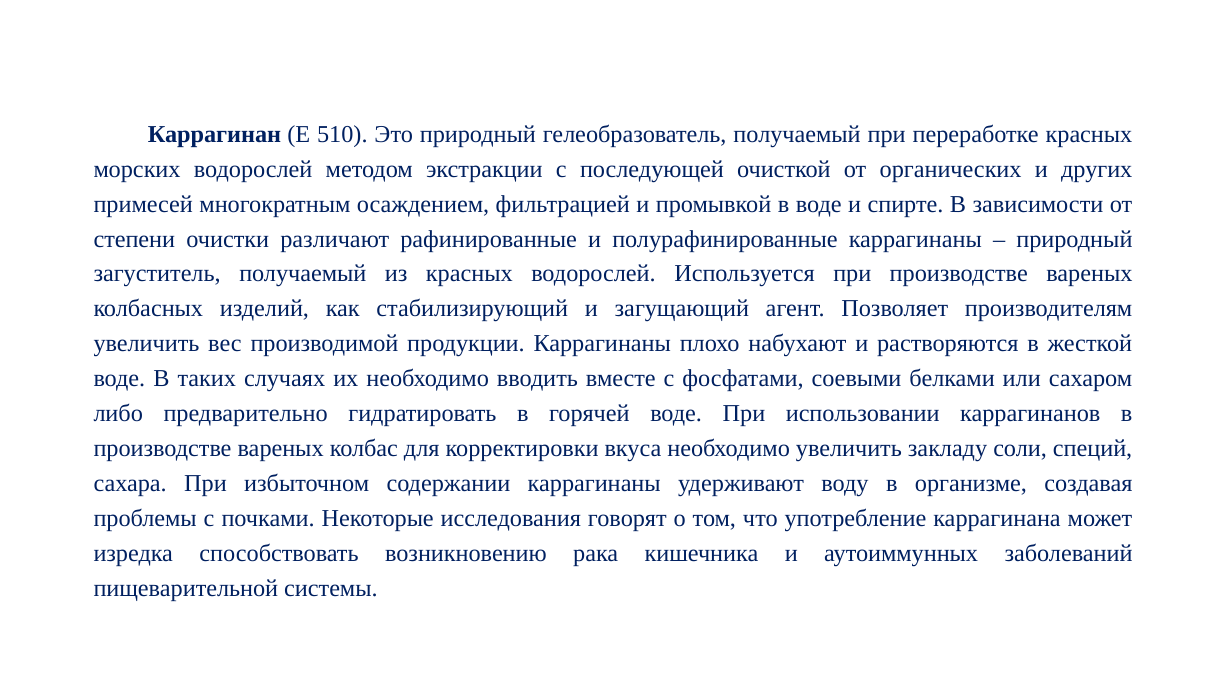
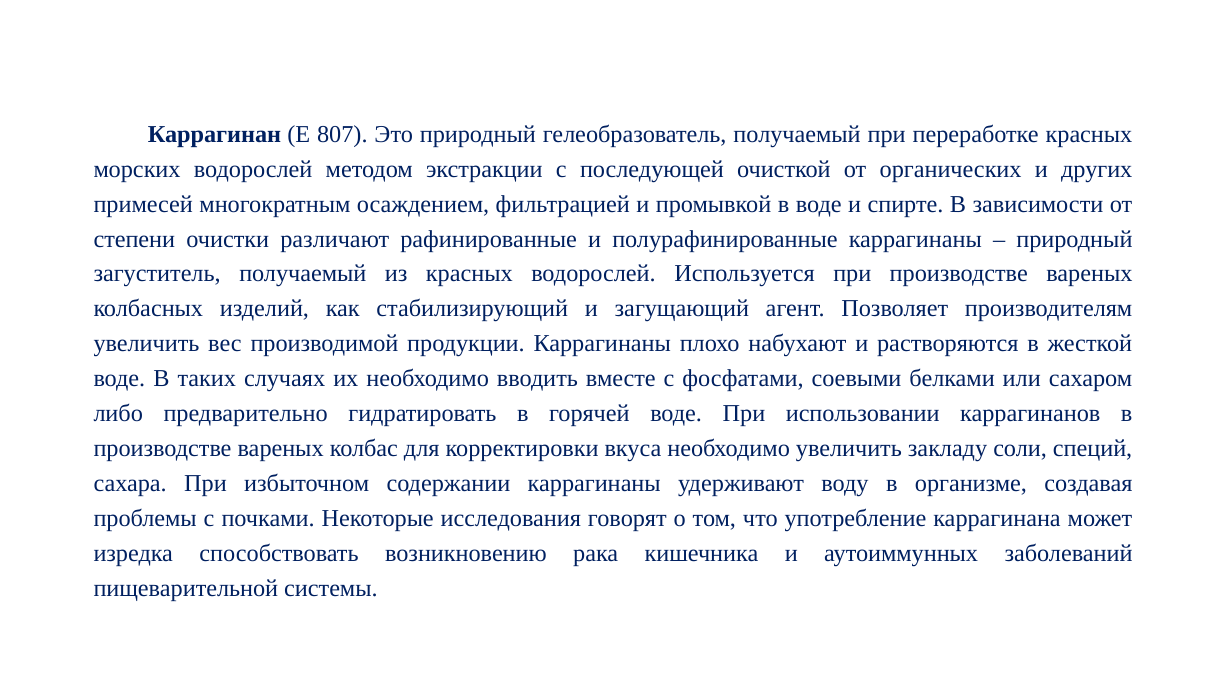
510: 510 -> 807
